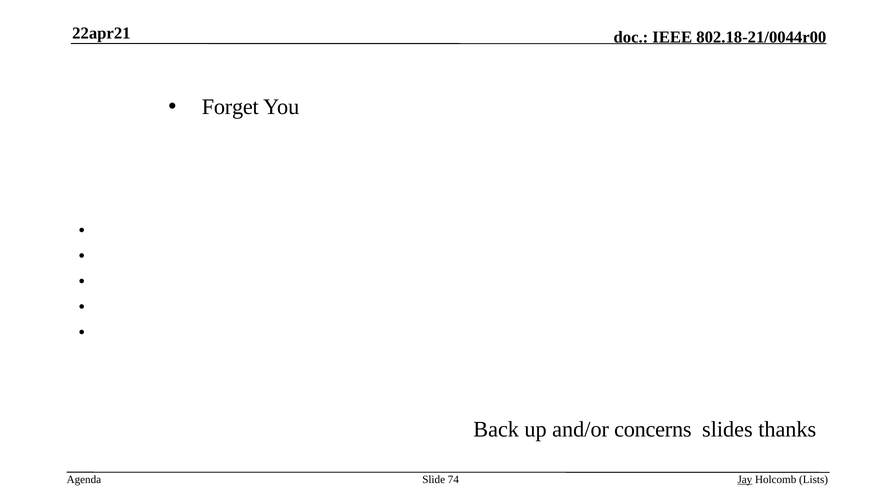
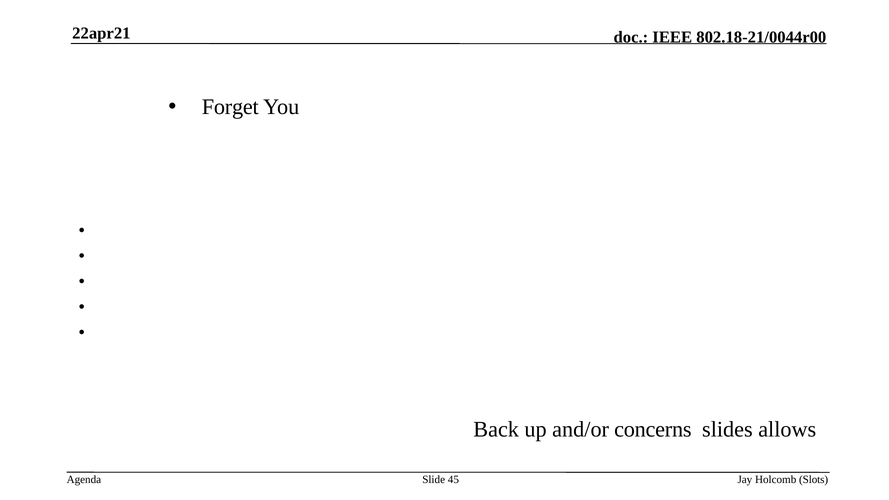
thanks: thanks -> allows
74: 74 -> 45
Jay underline: present -> none
Lists: Lists -> Slots
